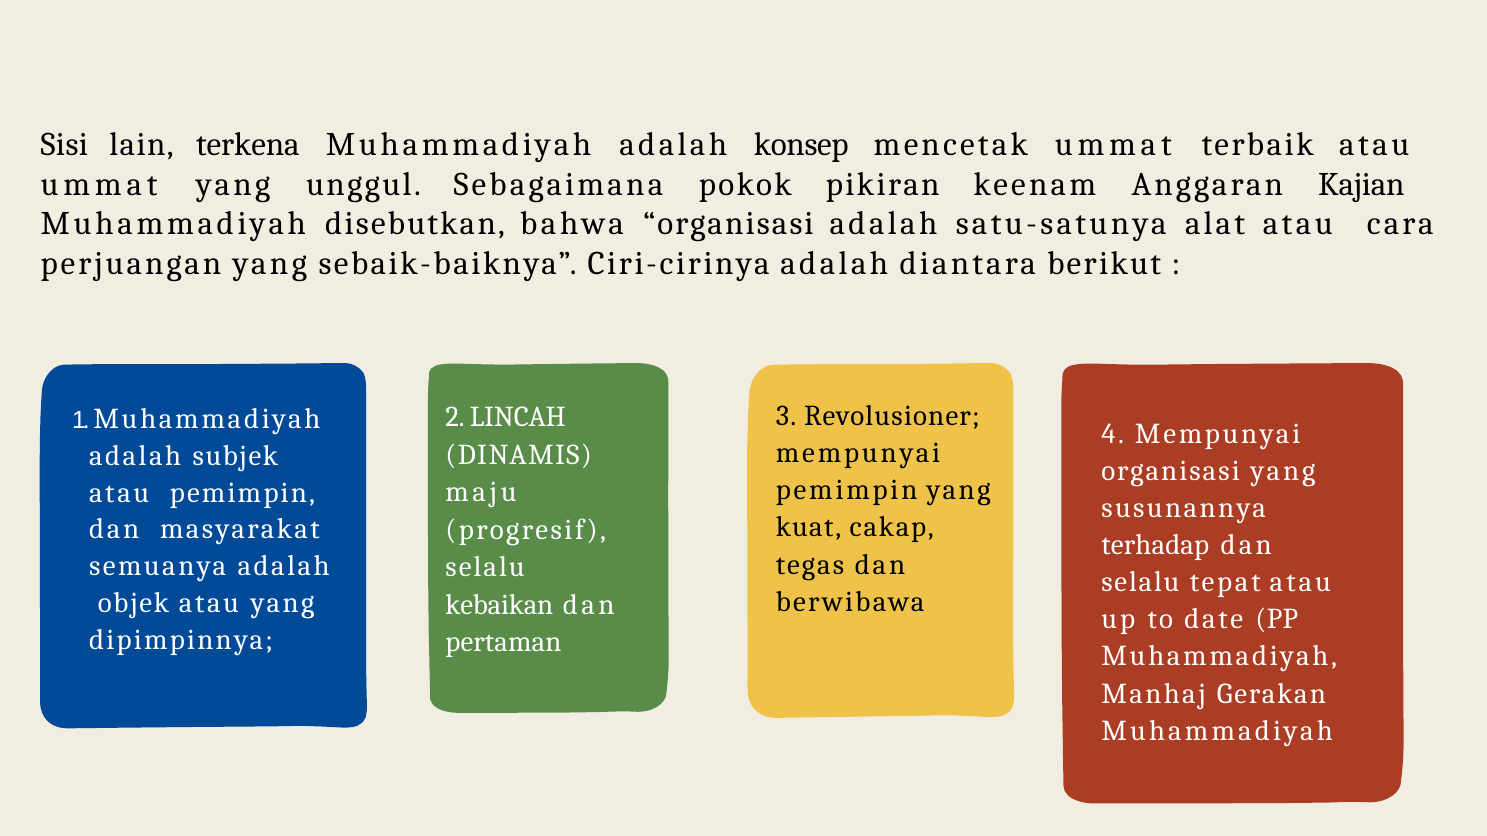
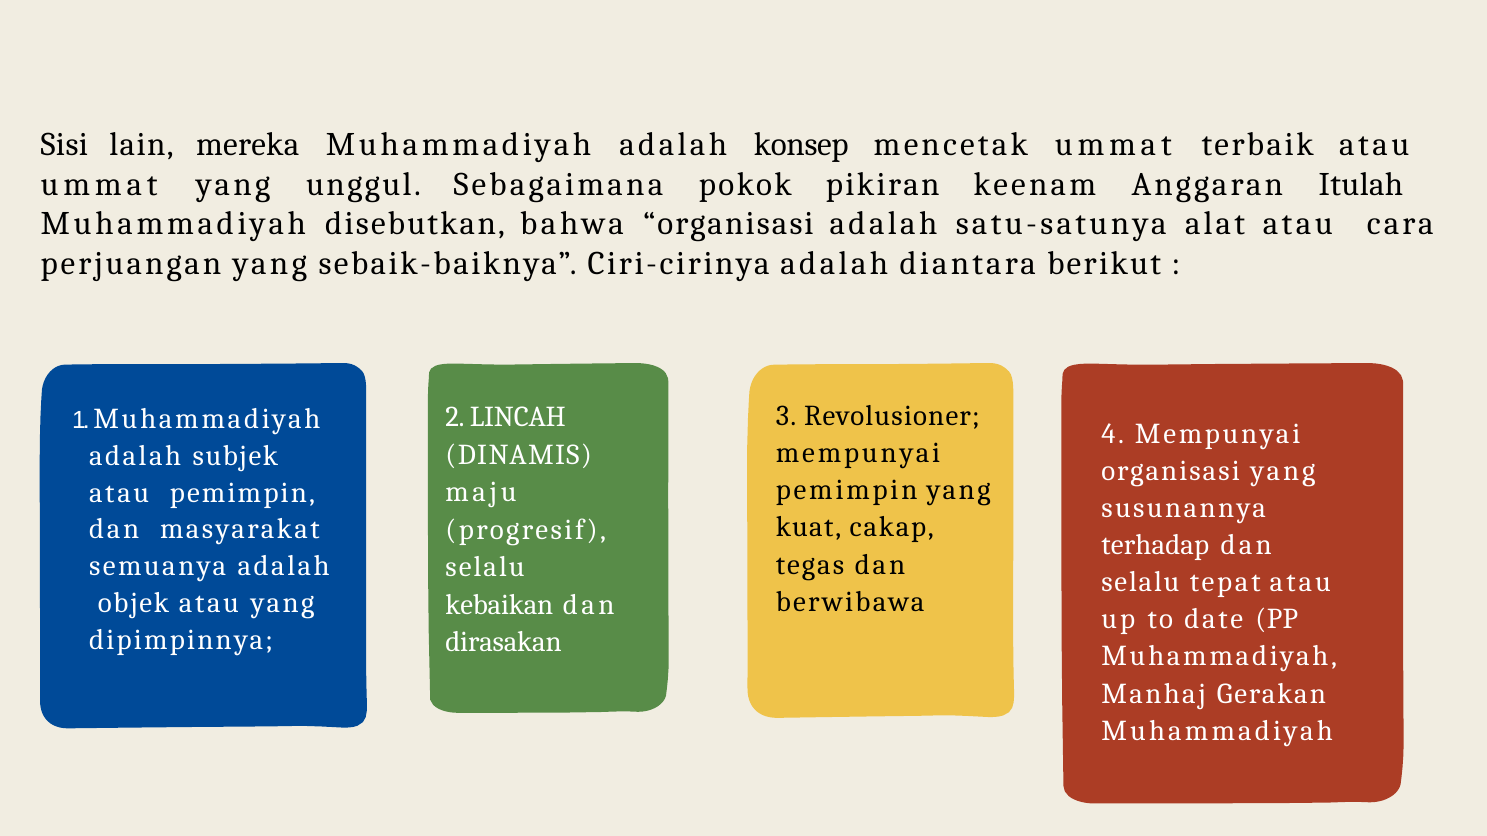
terkena: terkena -> mereka
Kajian: Kajian -> Itulah
pertaman: pertaman -> dirasakan
